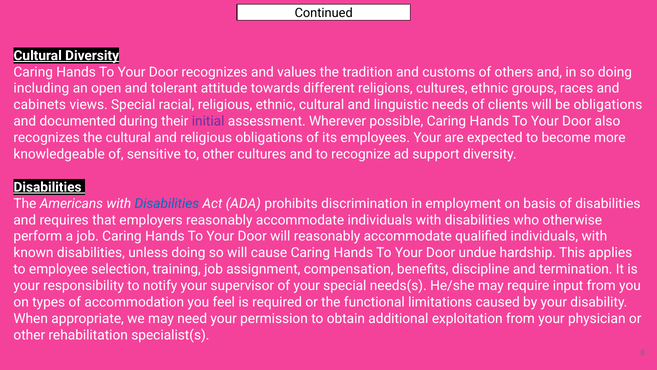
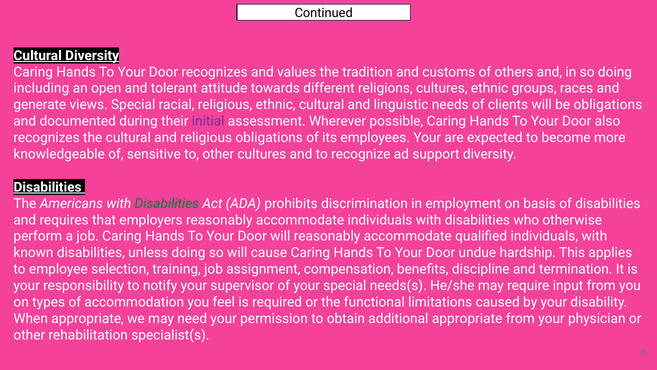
cabinets: cabinets -> generate
Disabilities at (167, 203) colour: blue -> green
additional exploitation: exploitation -> appropriate
